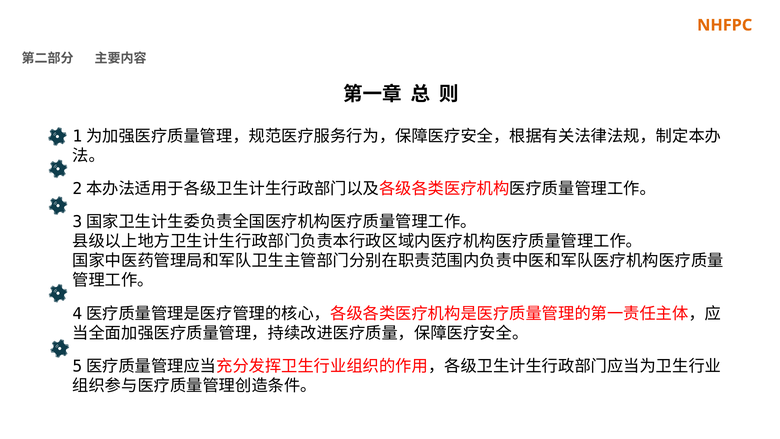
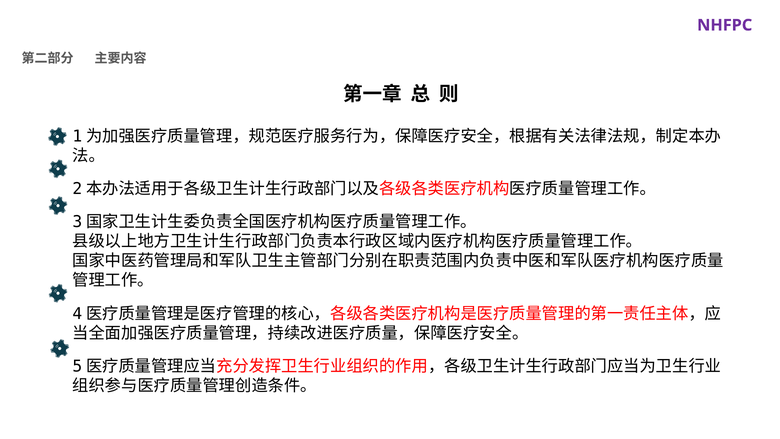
NHFPC colour: orange -> purple
